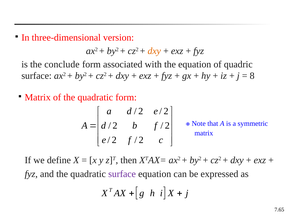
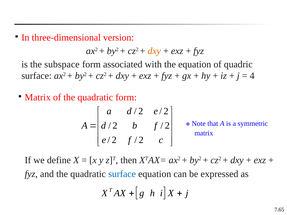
conclude: conclude -> subspace
8: 8 -> 4
surface at (122, 174) colour: purple -> blue
